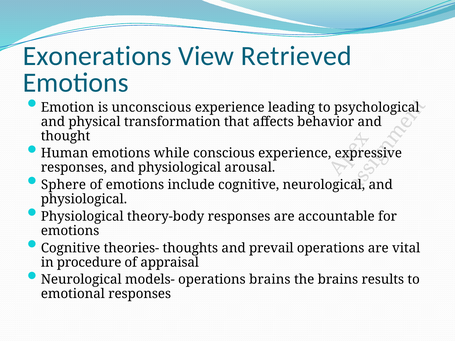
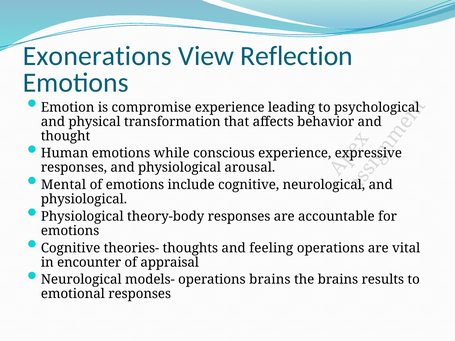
Retrieved: Retrieved -> Reflection
unconscious: unconscious -> compromise
Sphere: Sphere -> Mental
prevail: prevail -> feeling
procedure: procedure -> encounter
